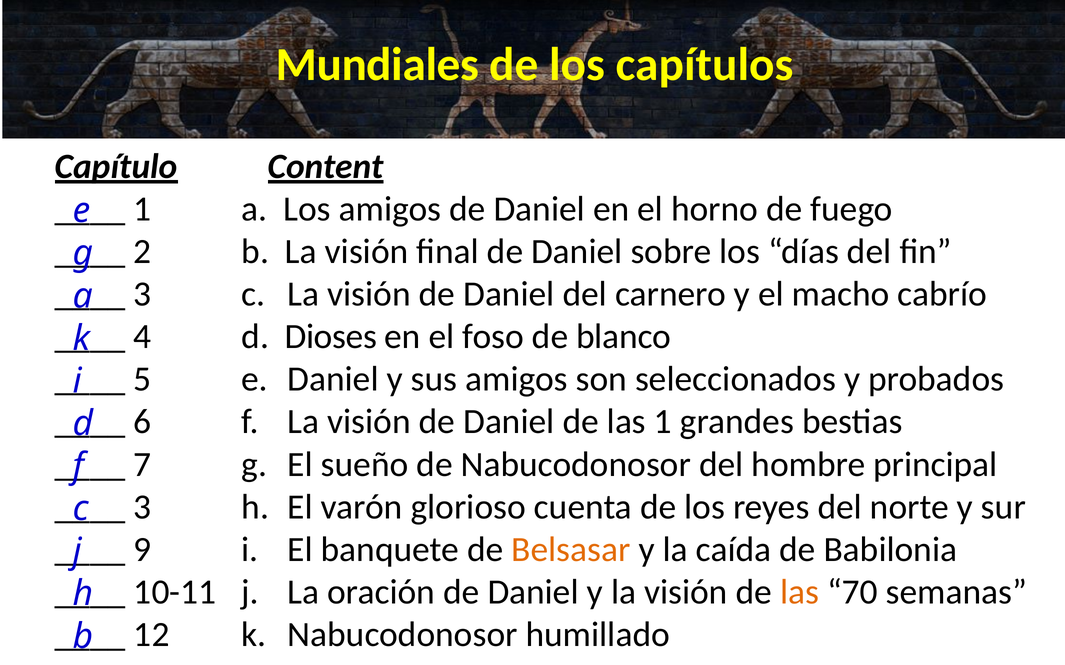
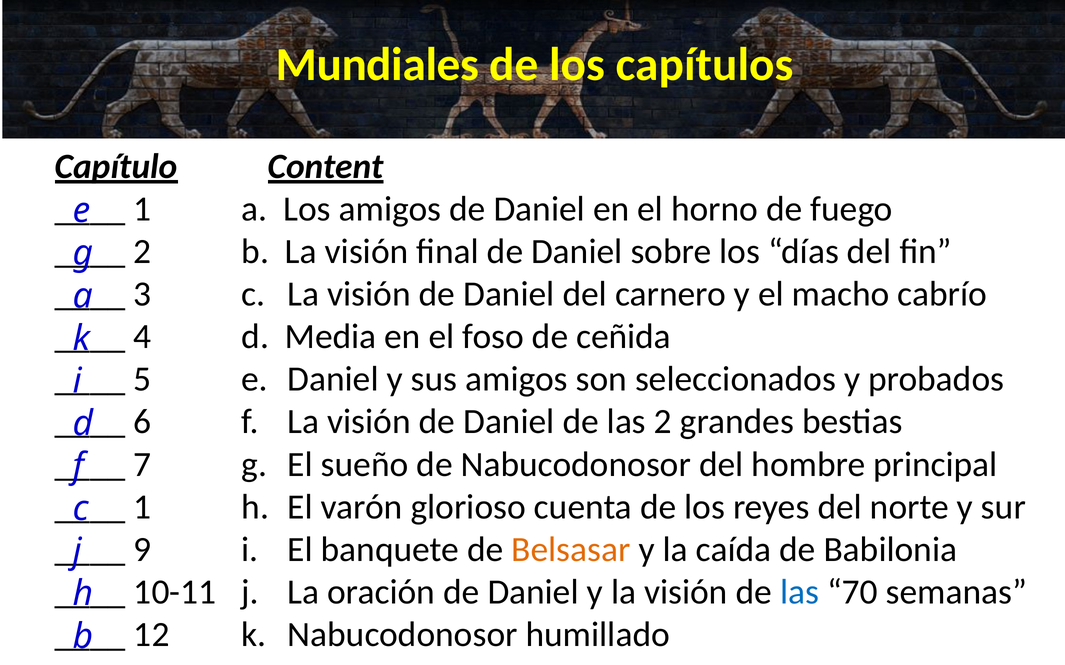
Dioses: Dioses -> Media
blanco: blanco -> ceñida
las 1: 1 -> 2
3 at (142, 507): 3 -> 1
las at (799, 593) colour: orange -> blue
